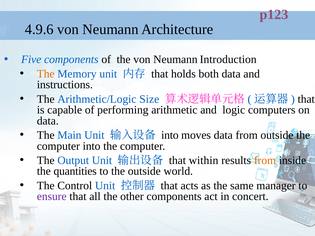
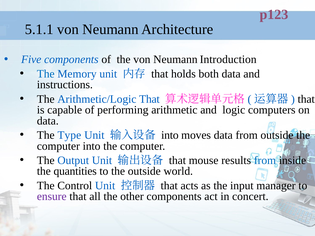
4.9.6: 4.9.6 -> 5.1.1
The at (46, 74) colour: orange -> blue
Arithmetic/Logic Size: Size -> That
Main: Main -> Type
within: within -> mouse
from at (265, 160) colour: orange -> blue
same: same -> input
